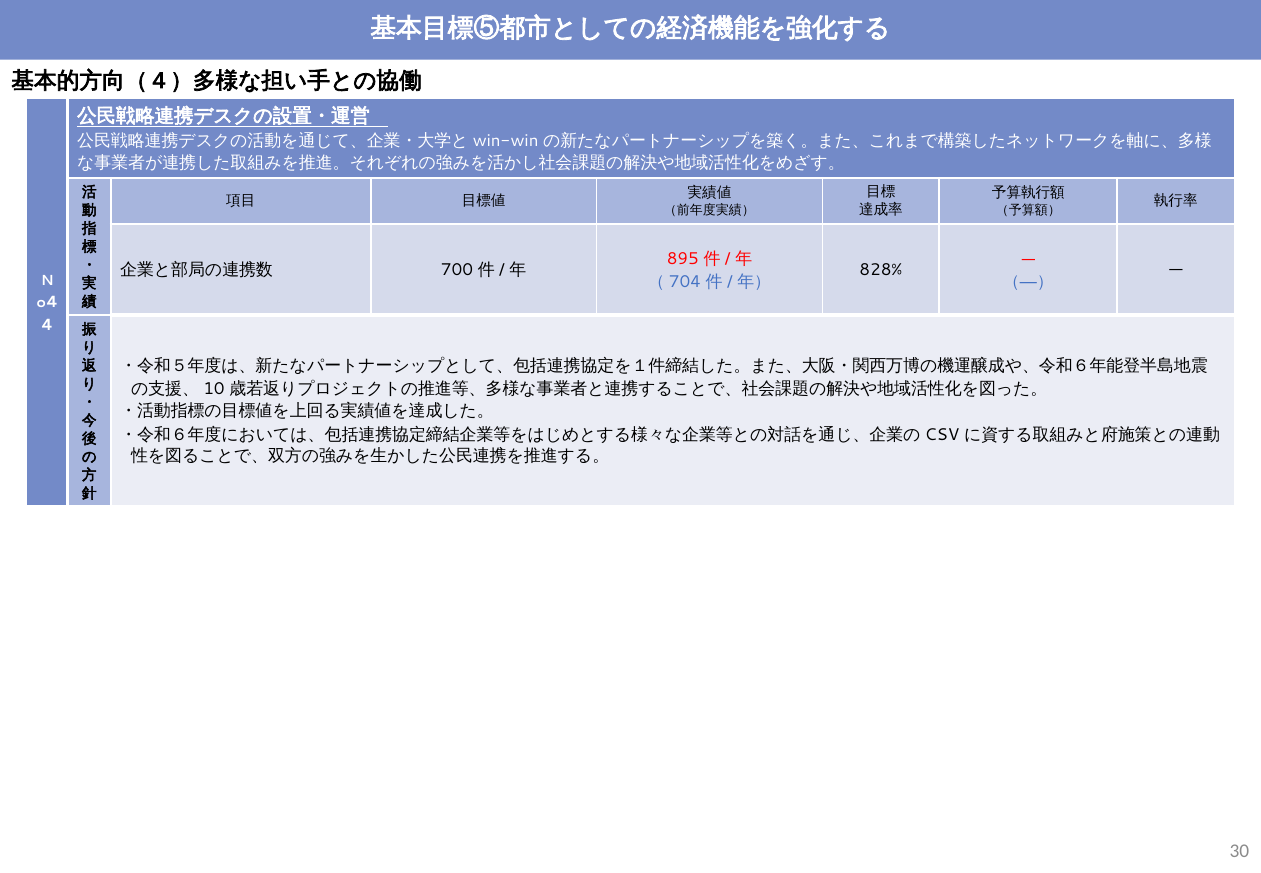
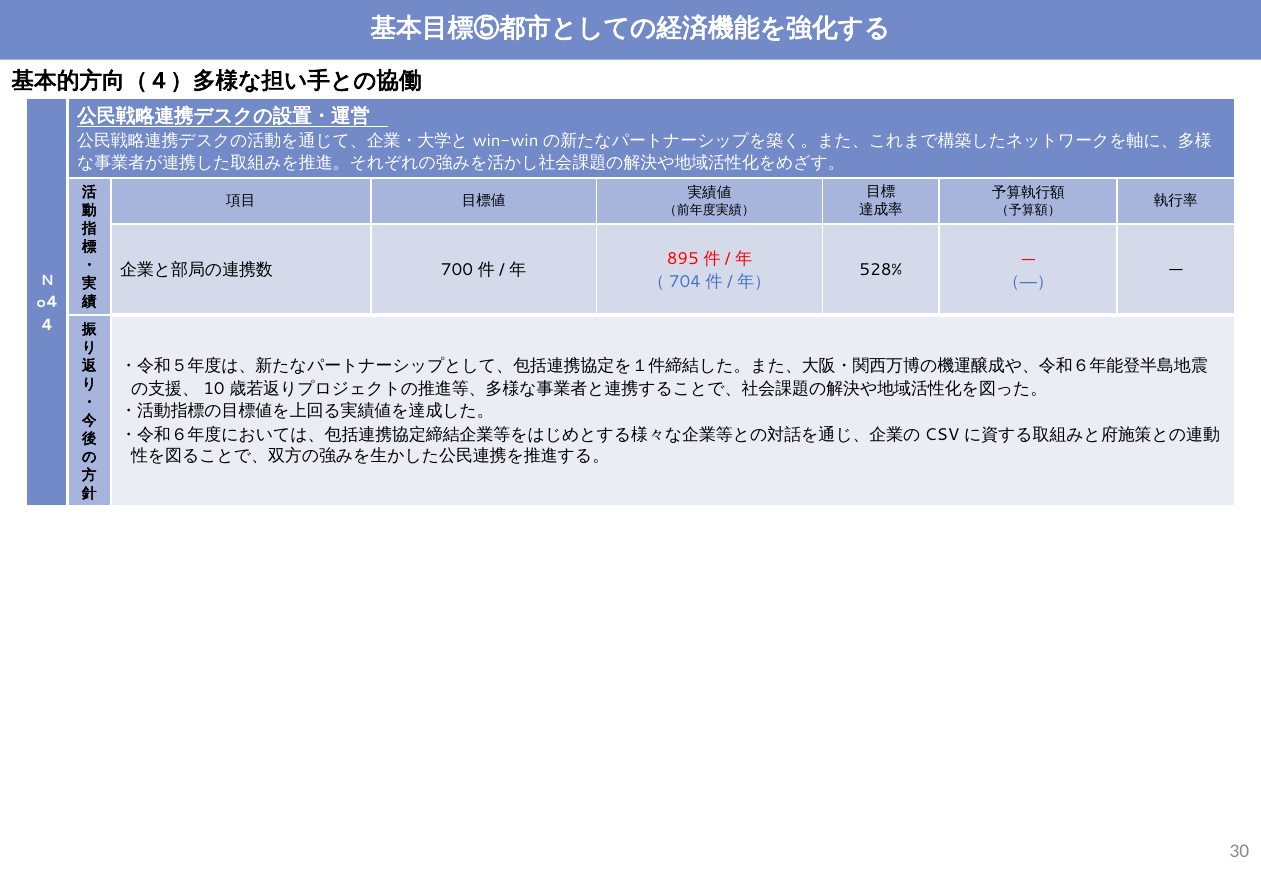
828%: 828% -> 528%
